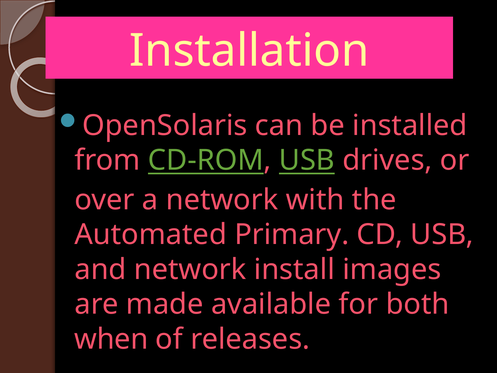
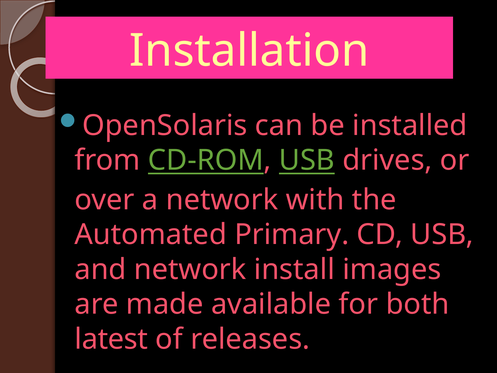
when: when -> latest
